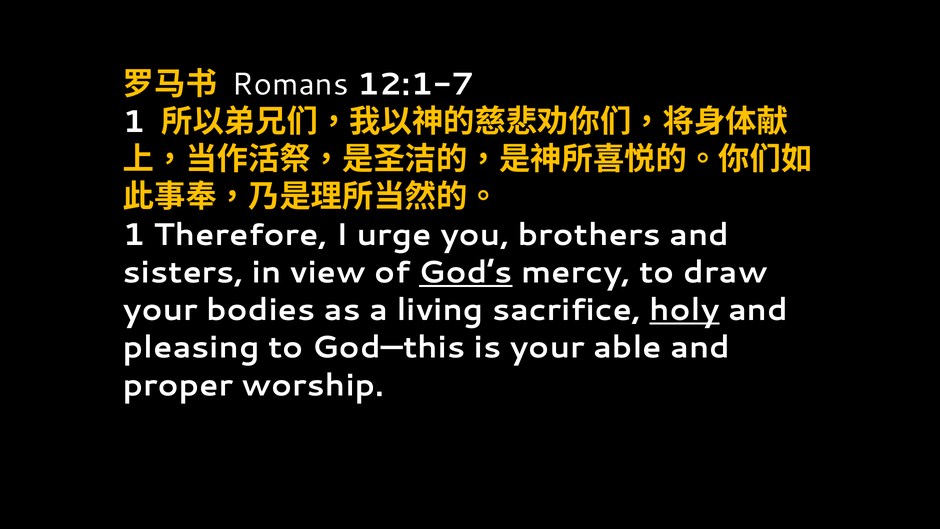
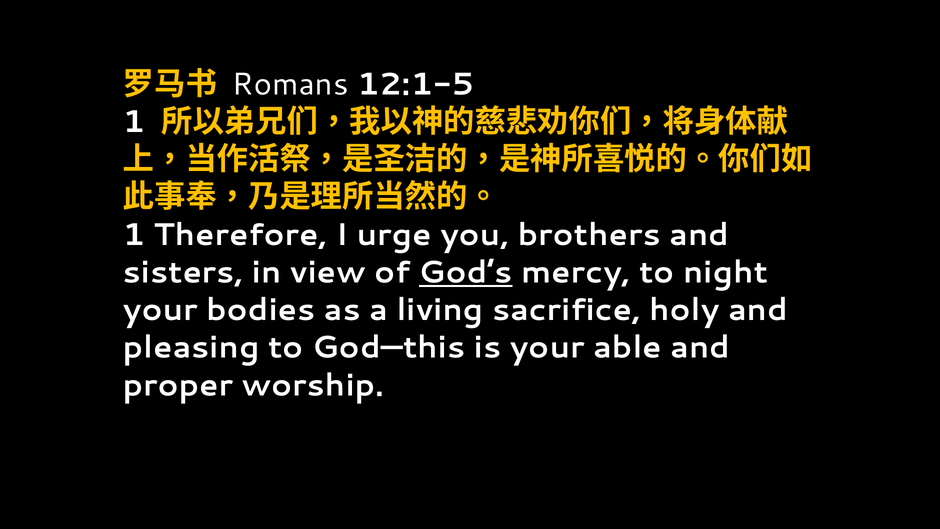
12:1-7: 12:1-7 -> 12:1-5
draw: draw -> night
holy underline: present -> none
